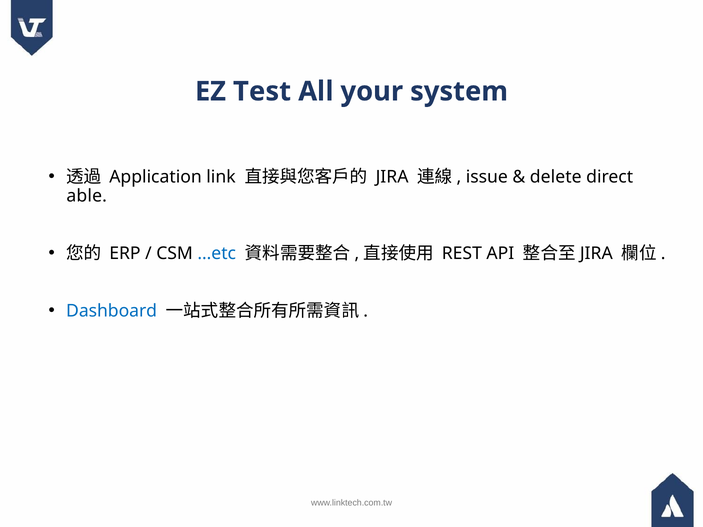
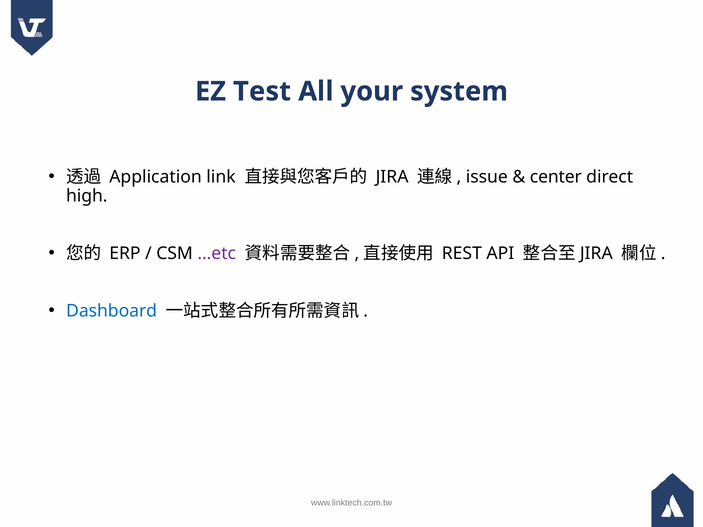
delete: delete -> center
able: able -> high
…etc colour: blue -> purple
